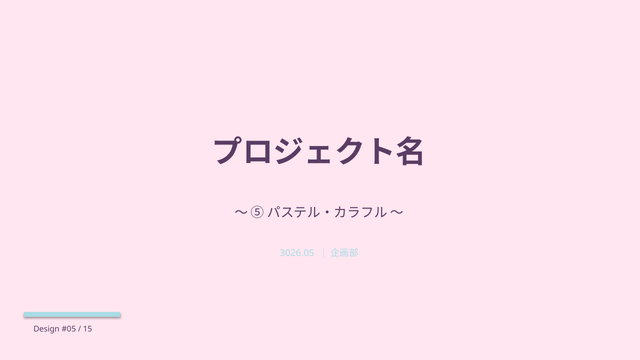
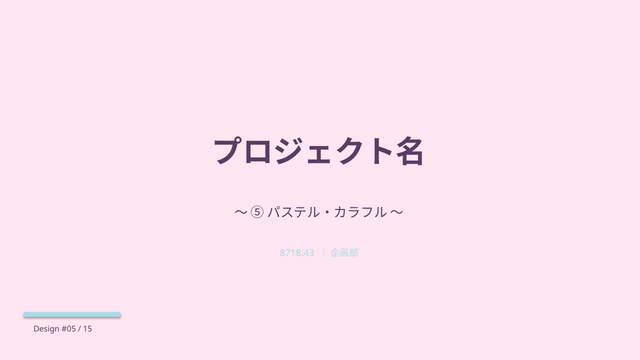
3026.05: 3026.05 -> 8718.43
